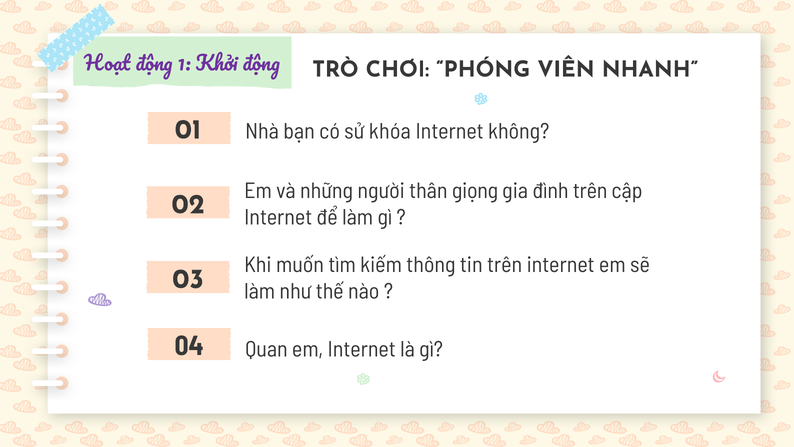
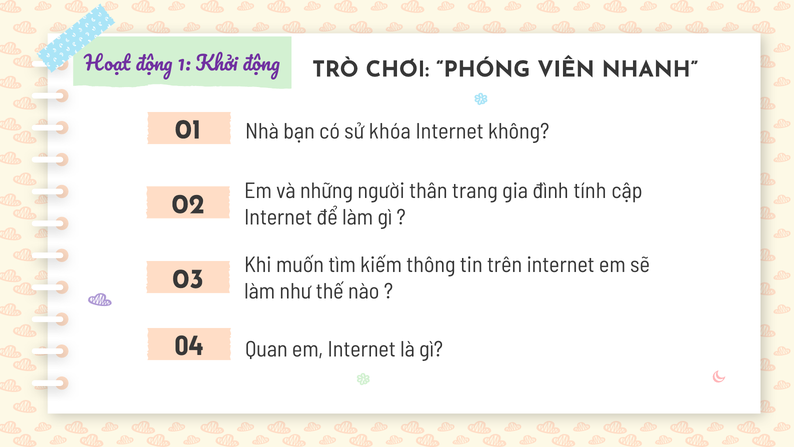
giọng: giọng -> trang
đình trên: trên -> tính
